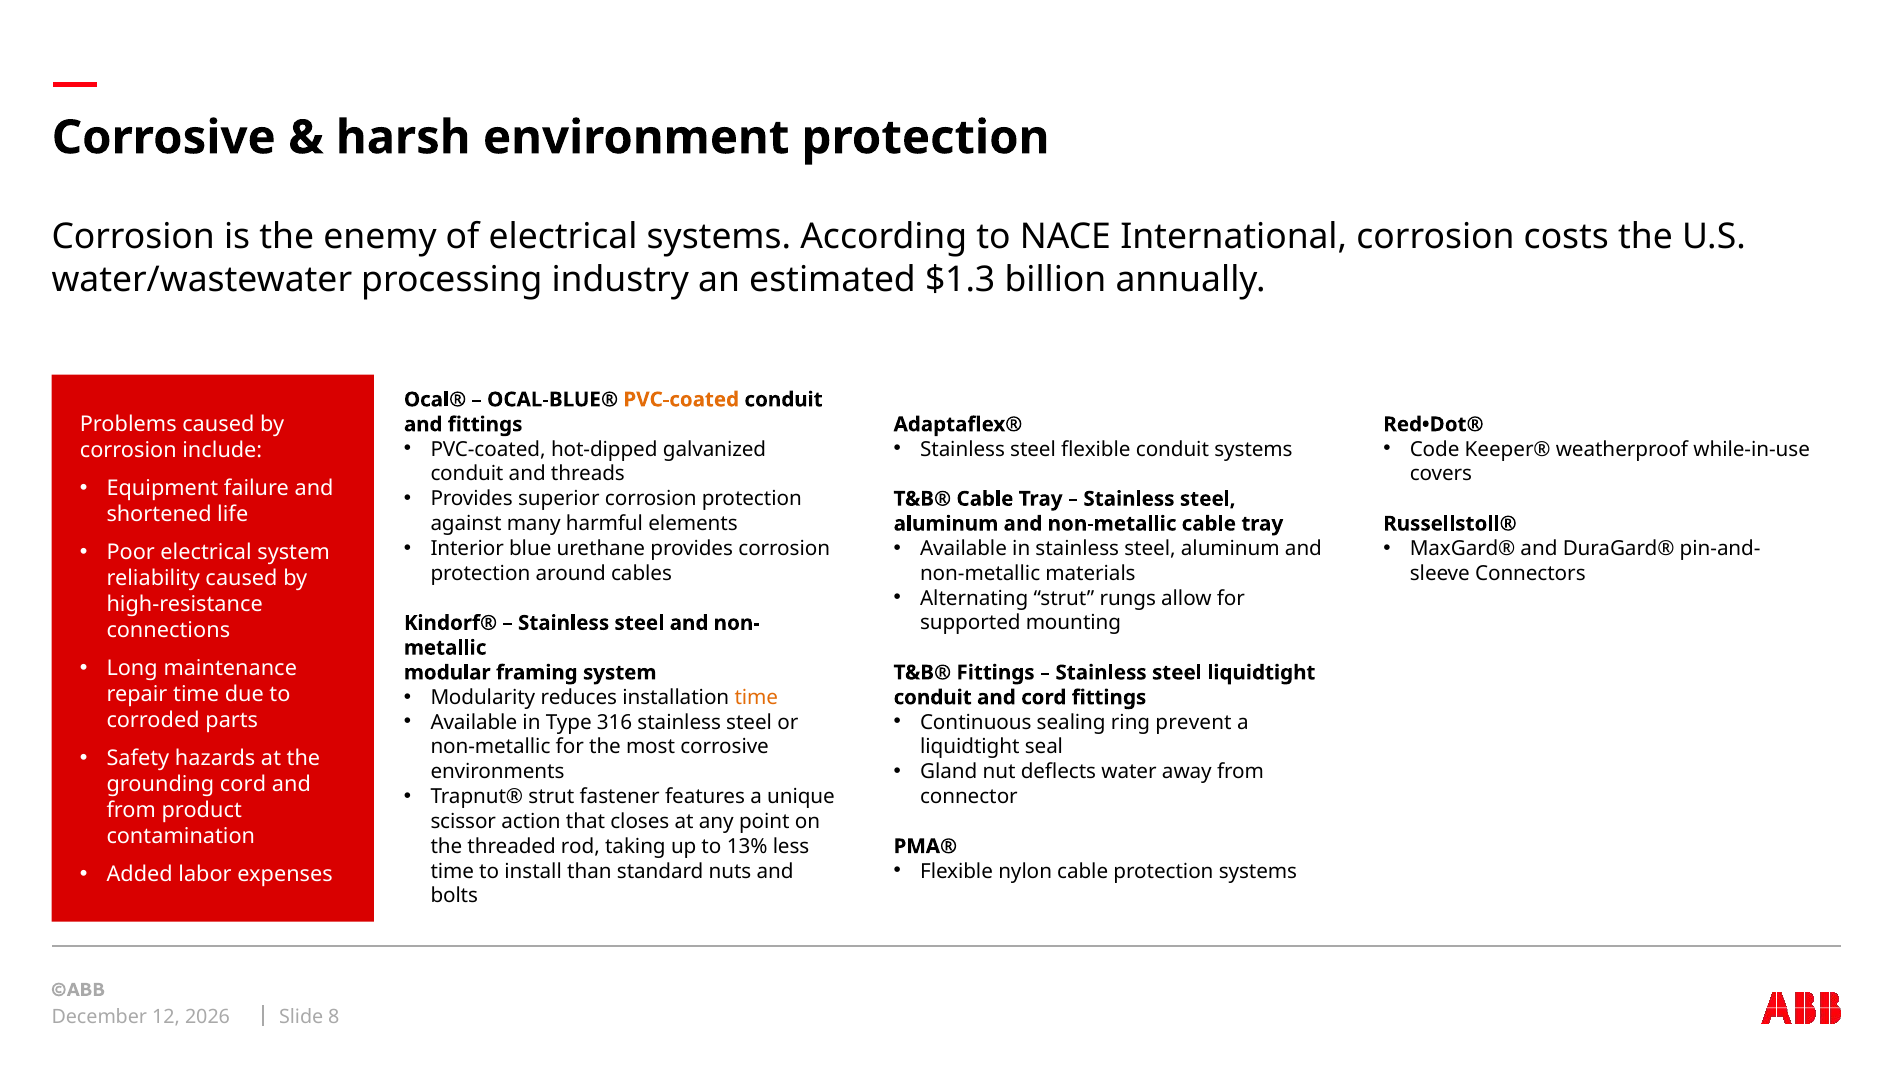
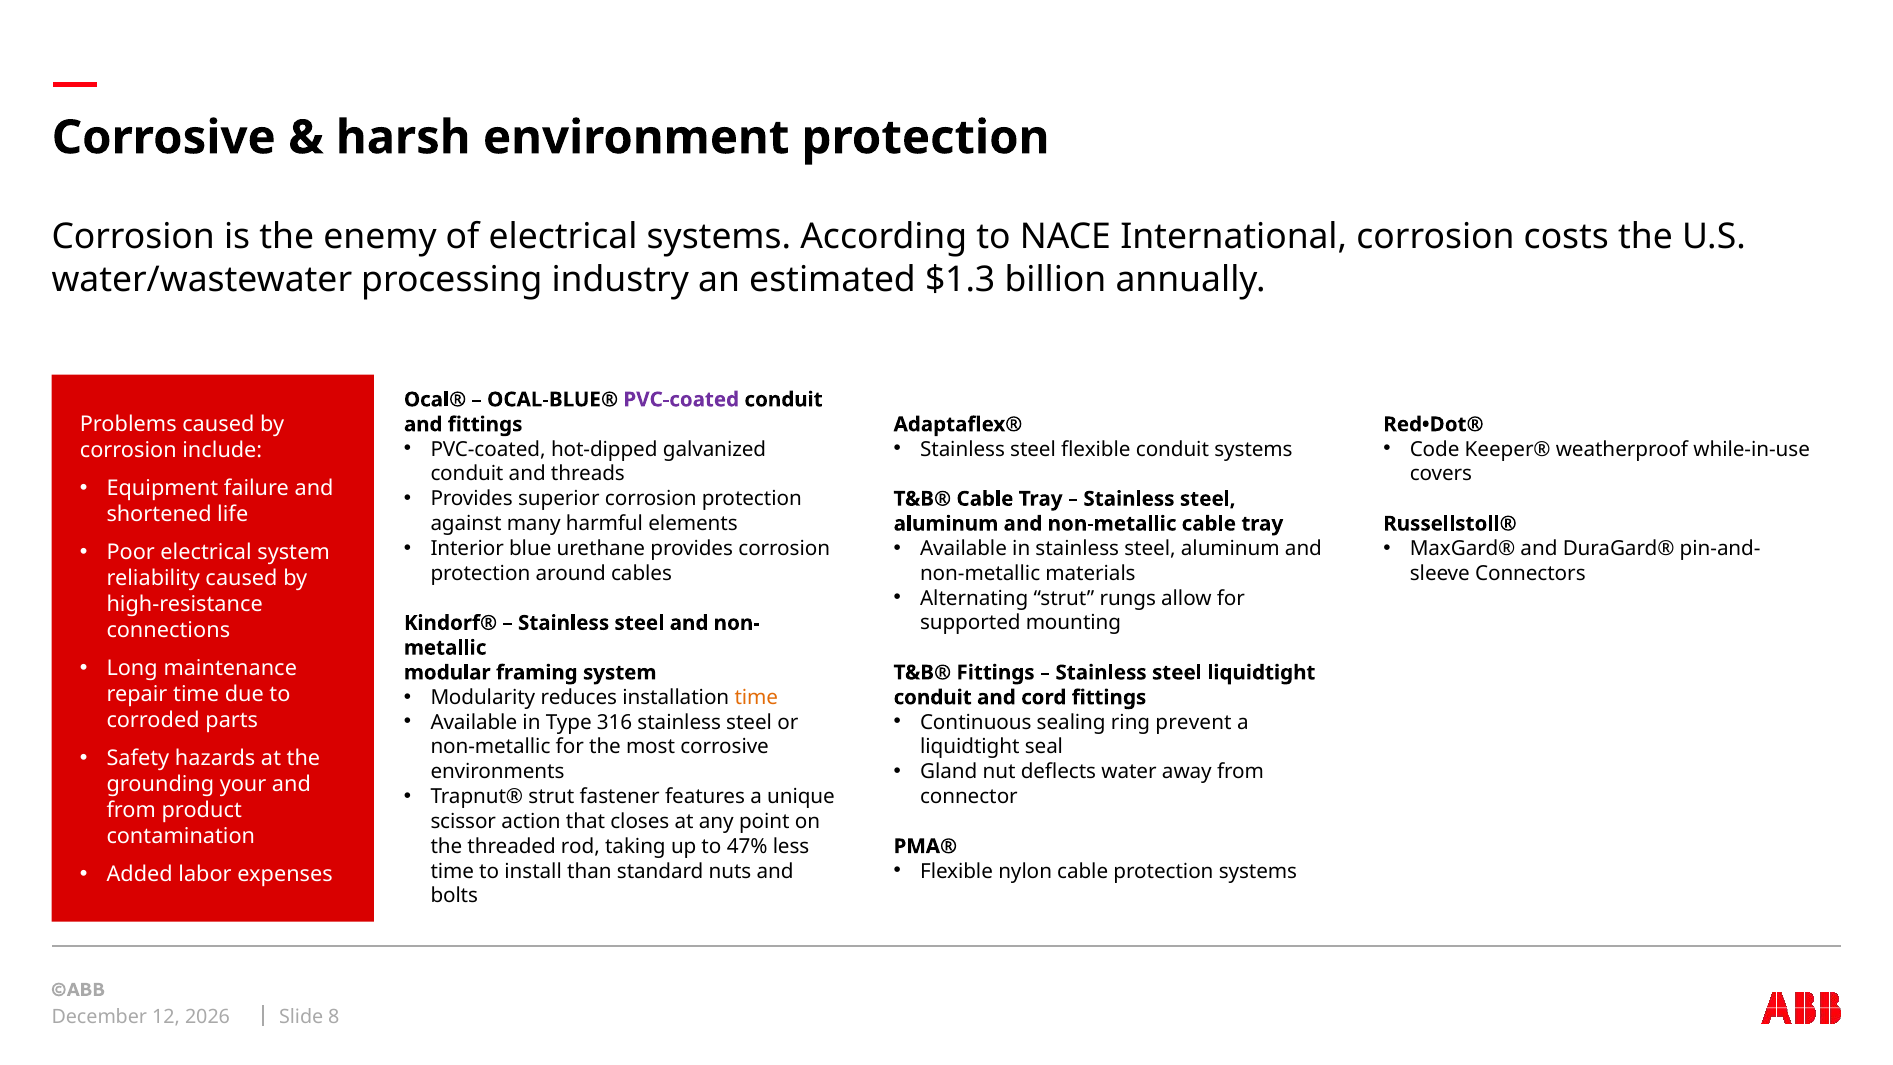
PVC-coated at (681, 400) colour: orange -> purple
grounding cord: cord -> your
13%: 13% -> 47%
